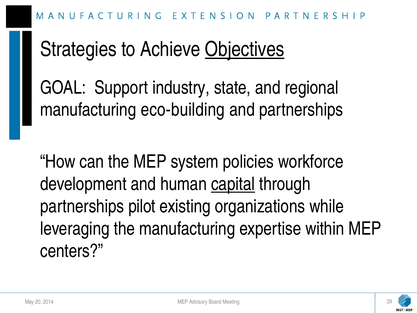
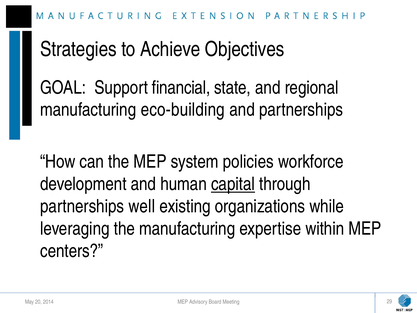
Objectives underline: present -> none
industry: industry -> financial
pilot: pilot -> well
